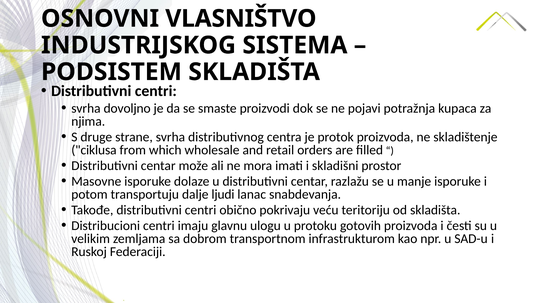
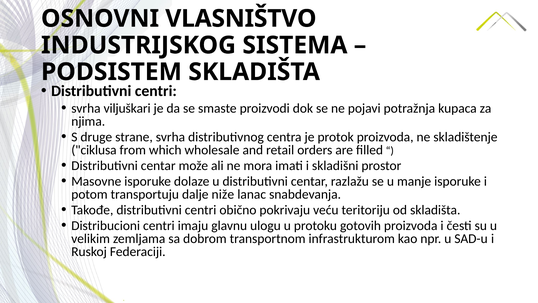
dovoljno: dovoljno -> viljuškari
ljudi: ljudi -> niže
